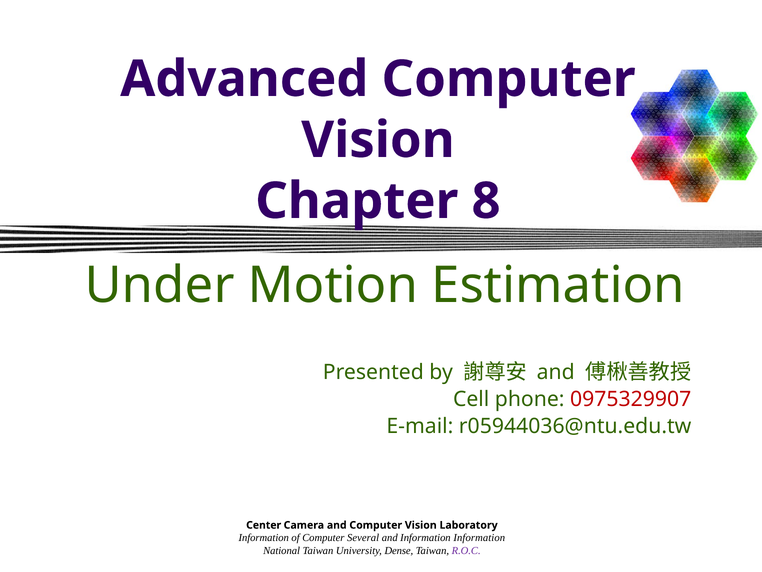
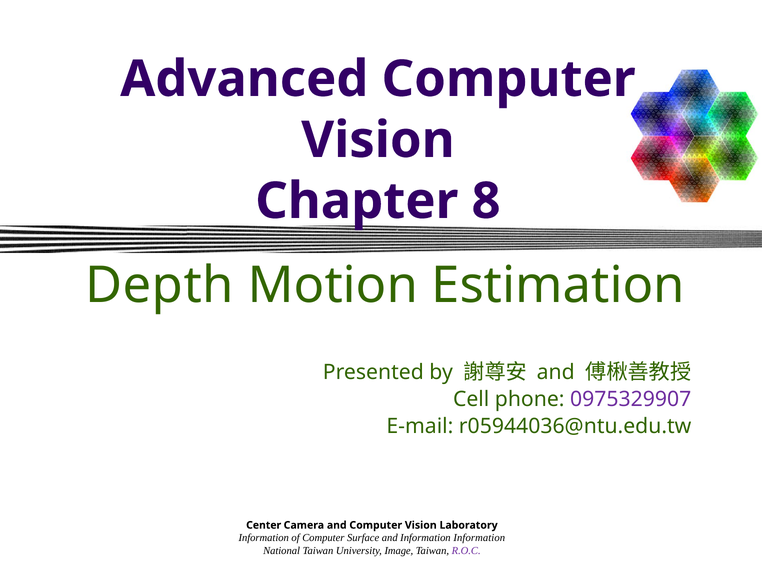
Under: Under -> Depth
0975329907 colour: red -> purple
Several: Several -> Surface
Dense: Dense -> Image
